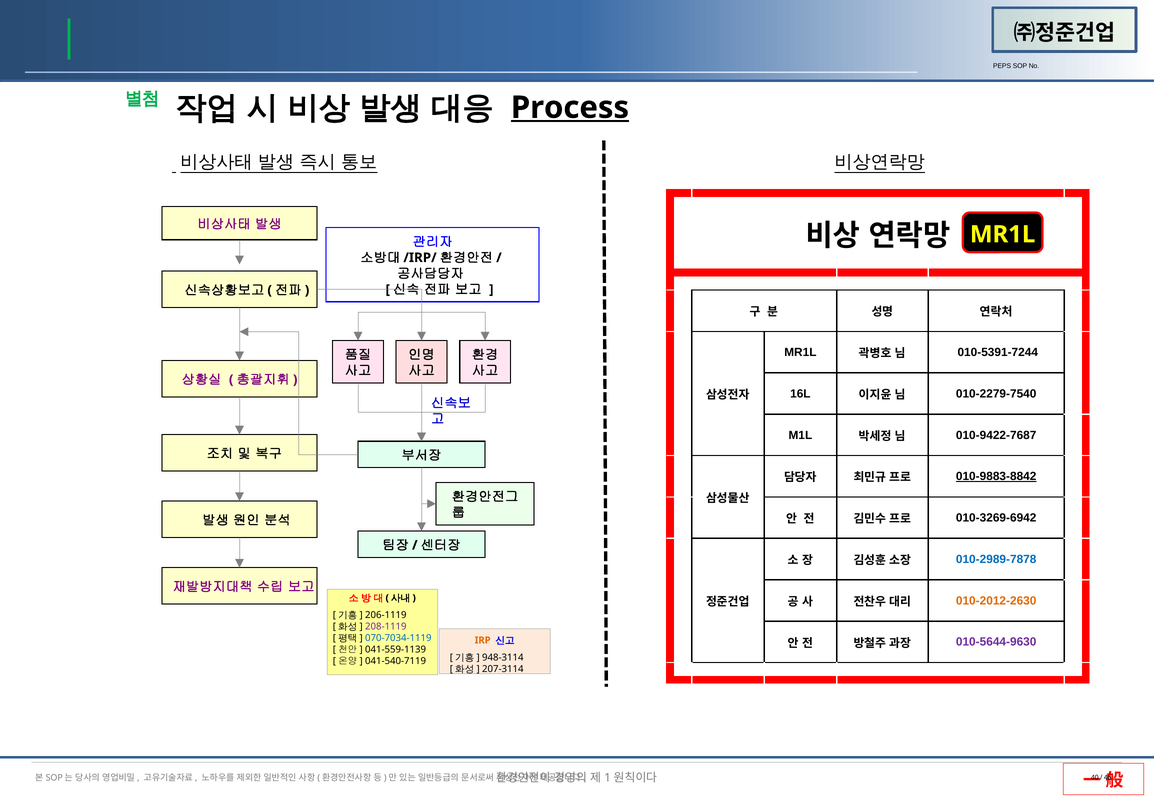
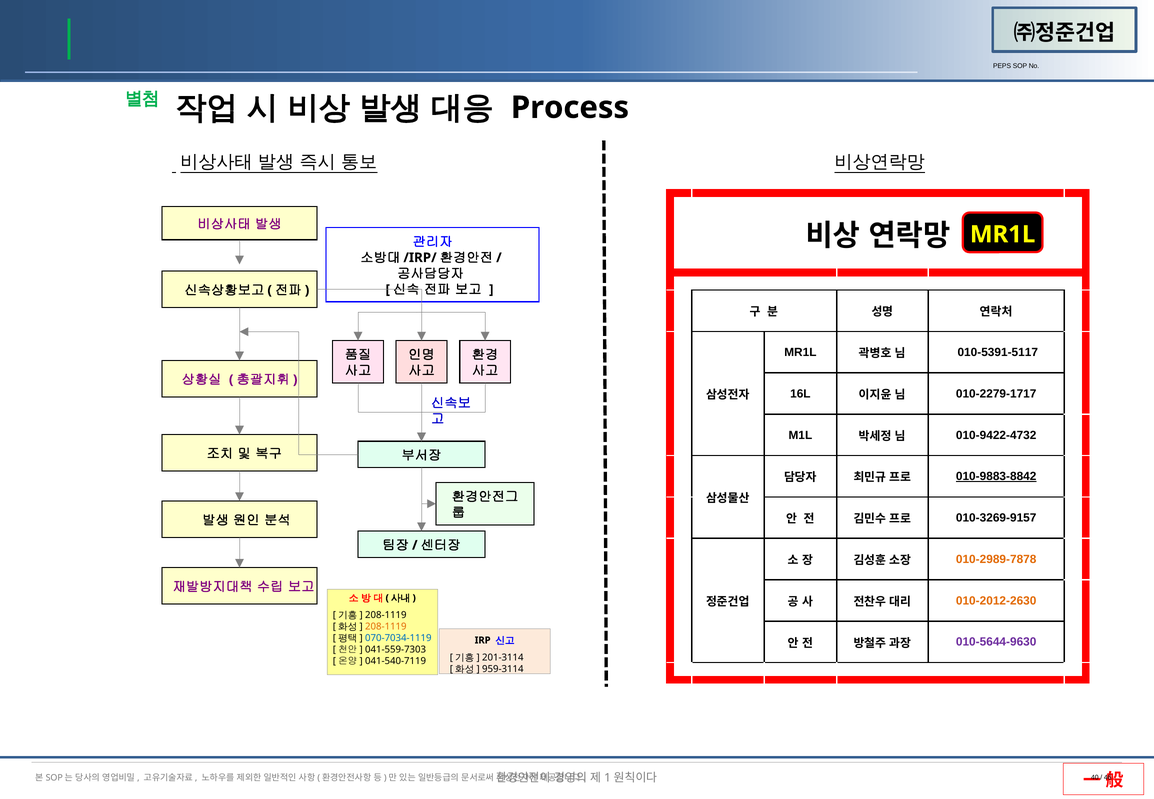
Process underline: present -> none
010-5391-7244: 010-5391-7244 -> 010-5391-5117
010-2279-7540: 010-2279-7540 -> 010-2279-1717
010-9422-7687: 010-9422-7687 -> 010-9422-4732
010-3269-6942: 010-3269-6942 -> 010-3269-9157
010-2989-7878 colour: blue -> orange
206-1119 at (386, 615): 206-1119 -> 208-1119
208-1119 at (386, 627) colour: purple -> orange
IRP colour: orange -> black
041-559-1139: 041-559-1139 -> 041-559-7303
948-3114: 948-3114 -> 201-3114
207-3114: 207-3114 -> 959-3114
